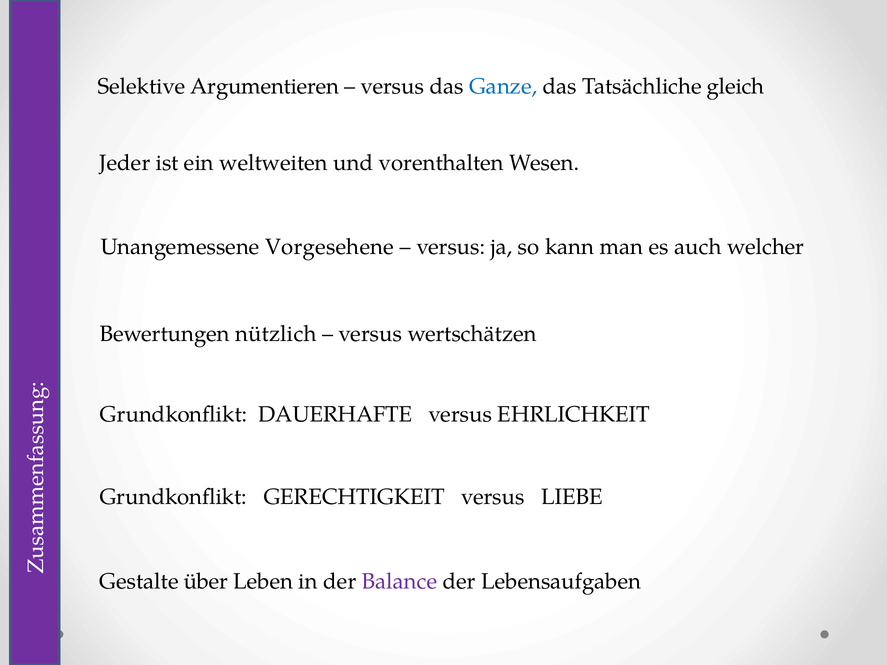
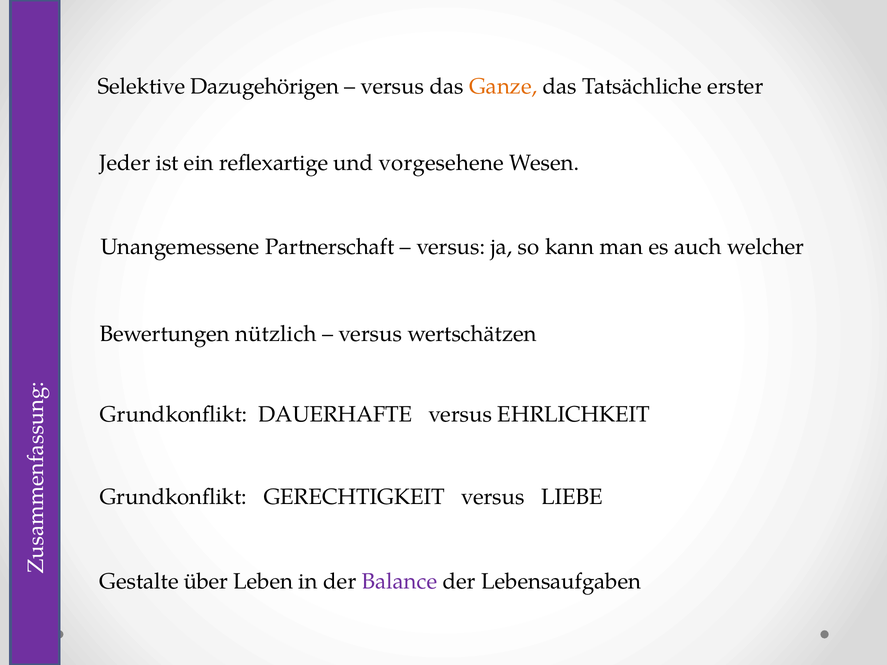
Argumentieren: Argumentieren -> Dazugehörigen
Ganze colour: blue -> orange
gleich: gleich -> erster
weltweiten: weltweiten -> reflexartige
vorenthalten: vorenthalten -> vorgesehene
Vorgesehene: Vorgesehene -> Partnerschaft
